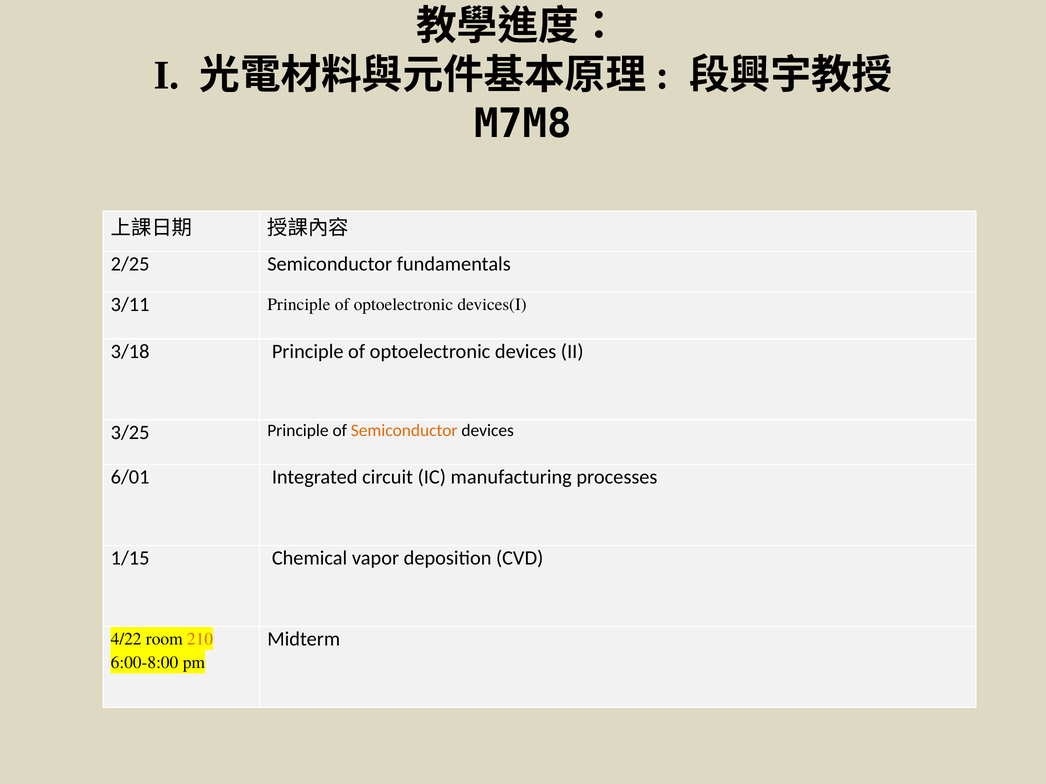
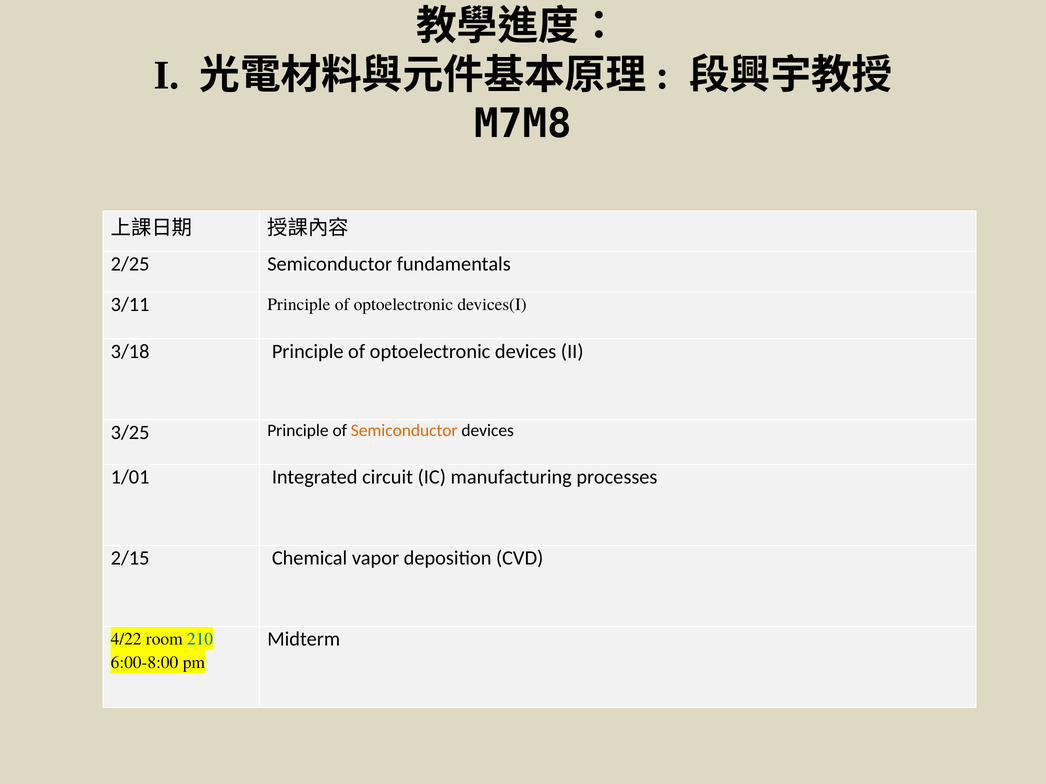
6/01: 6/01 -> 1/01
1/15: 1/15 -> 2/15
210 colour: orange -> blue
